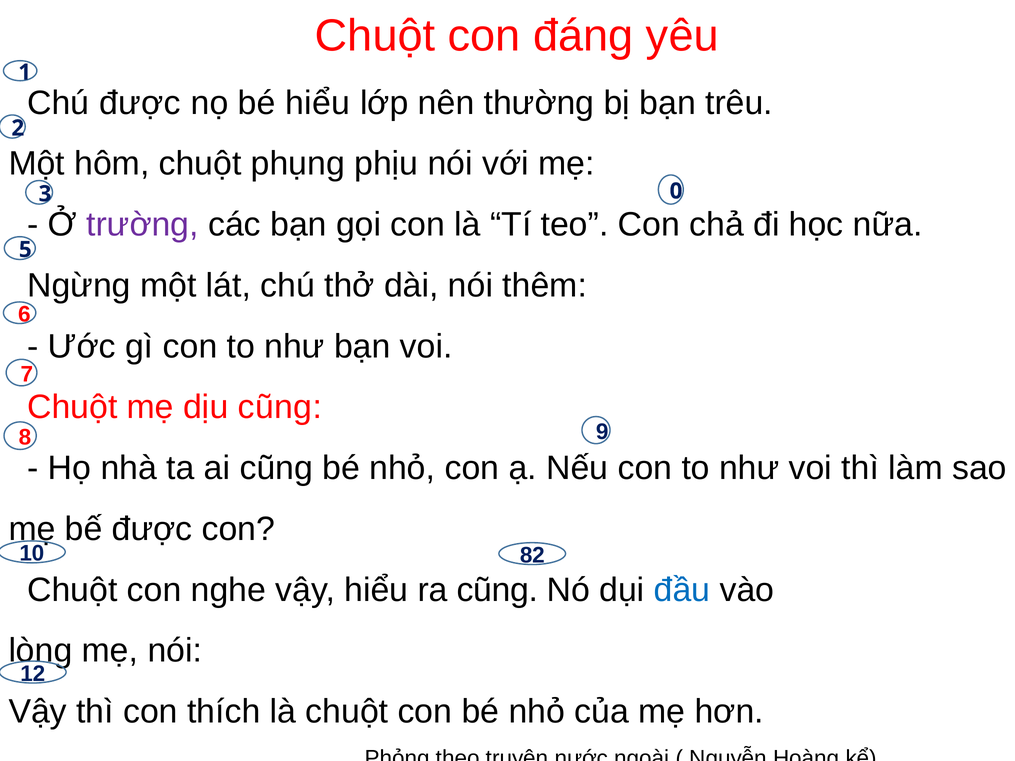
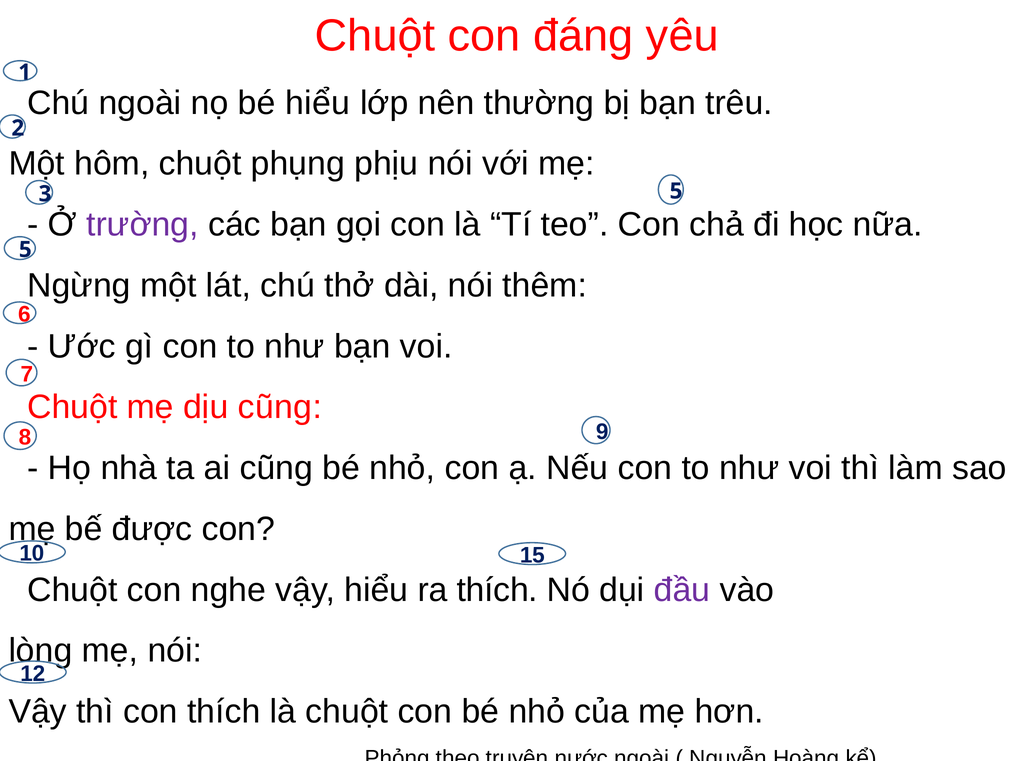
Chú được: được -> ngoài
3 0: 0 -> 5
82: 82 -> 15
ra cũng: cũng -> thích
đầu colour: blue -> purple
